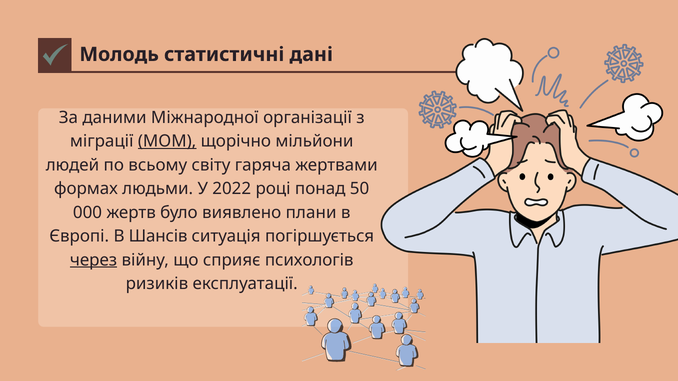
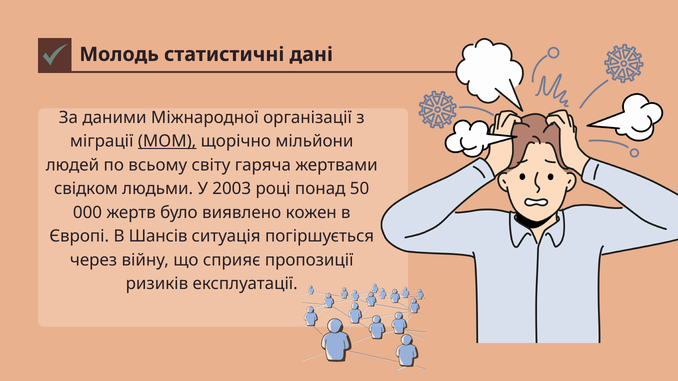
формах: формах -> свідком
2022: 2022 -> 2003
плани: плани -> кожен
через underline: present -> none
психологів: психологів -> пропозиції
